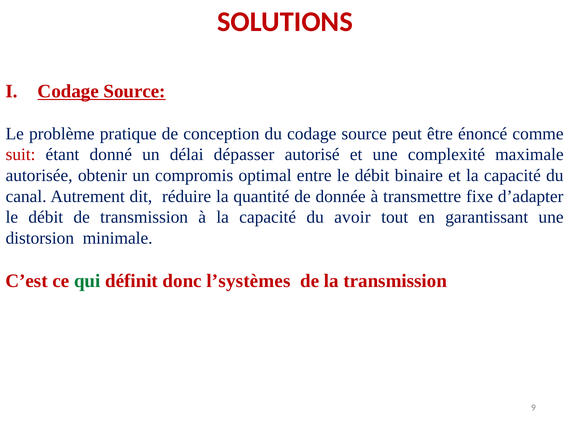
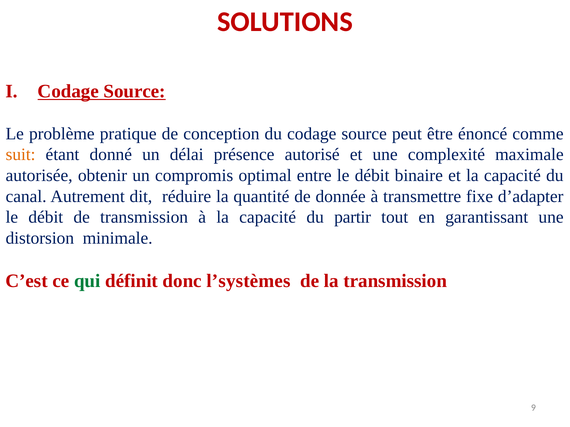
suit colour: red -> orange
dépasser: dépasser -> présence
avoir: avoir -> partir
